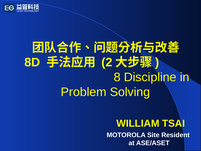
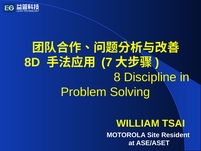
2: 2 -> 7
